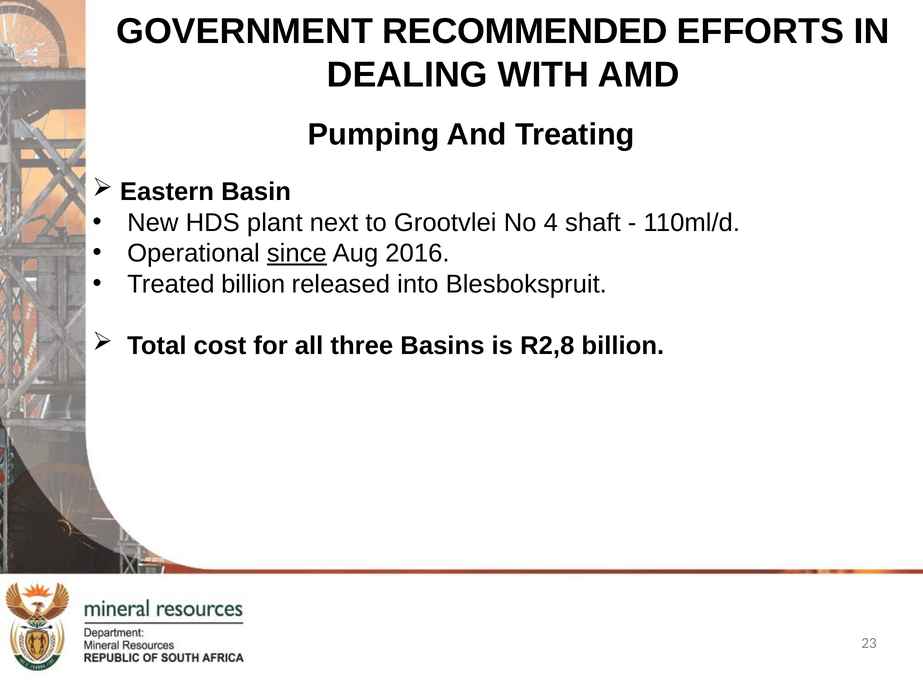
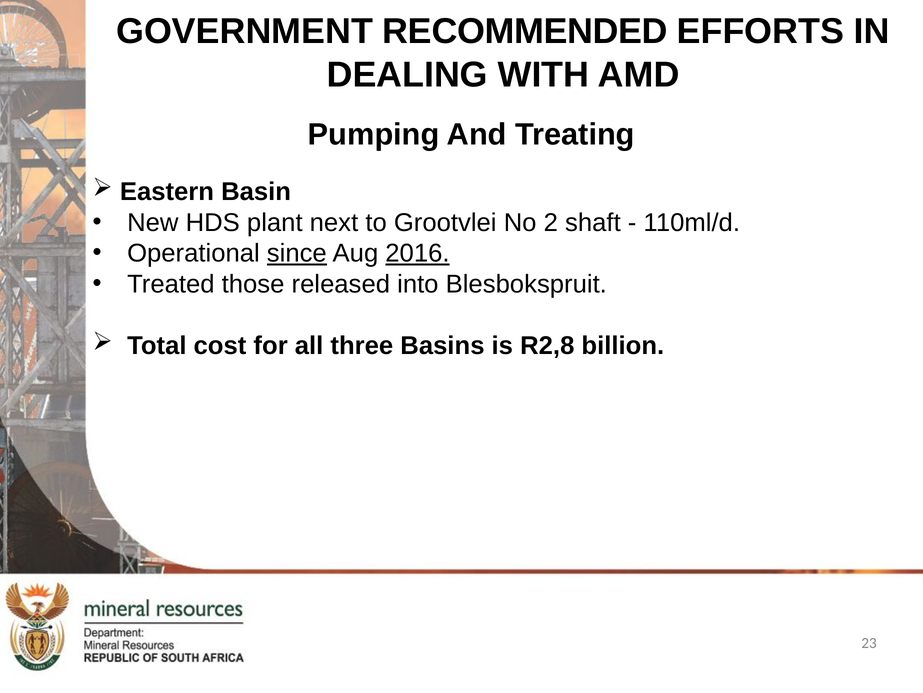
4: 4 -> 2
2016 underline: none -> present
Treated billion: billion -> those
